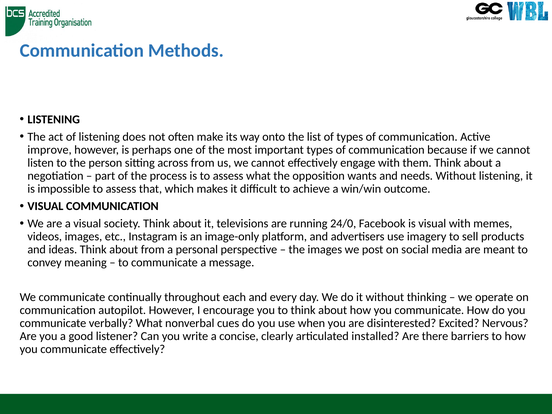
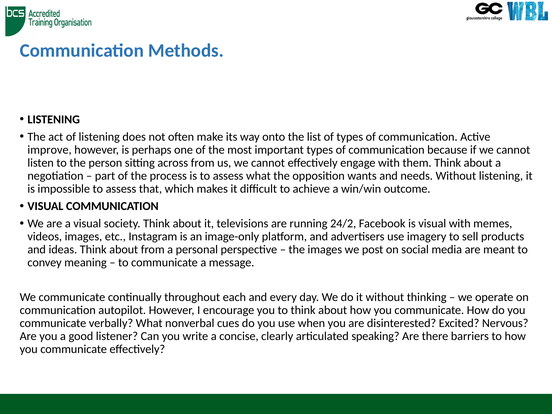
24/0: 24/0 -> 24/2
installed: installed -> speaking
